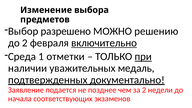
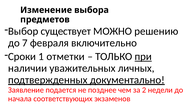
разрешено: разрешено -> существует
до 2: 2 -> 7
включительно underline: present -> none
Среда: Среда -> Сроки
медаль: медаль -> личных
